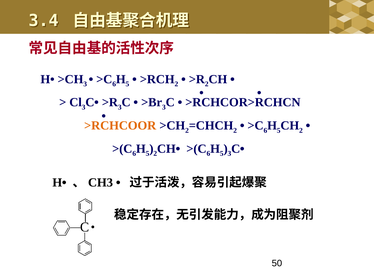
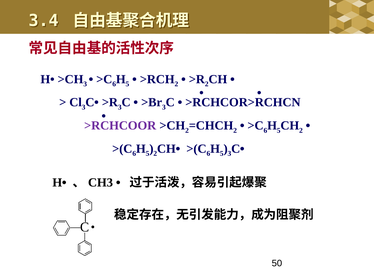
>RCHCOOR colour: orange -> purple
